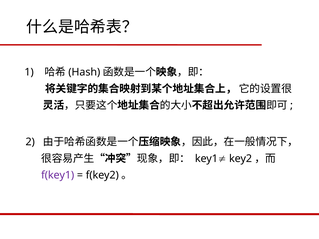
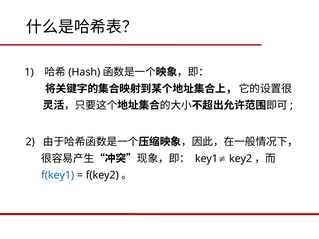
f(key1 colour: purple -> blue
